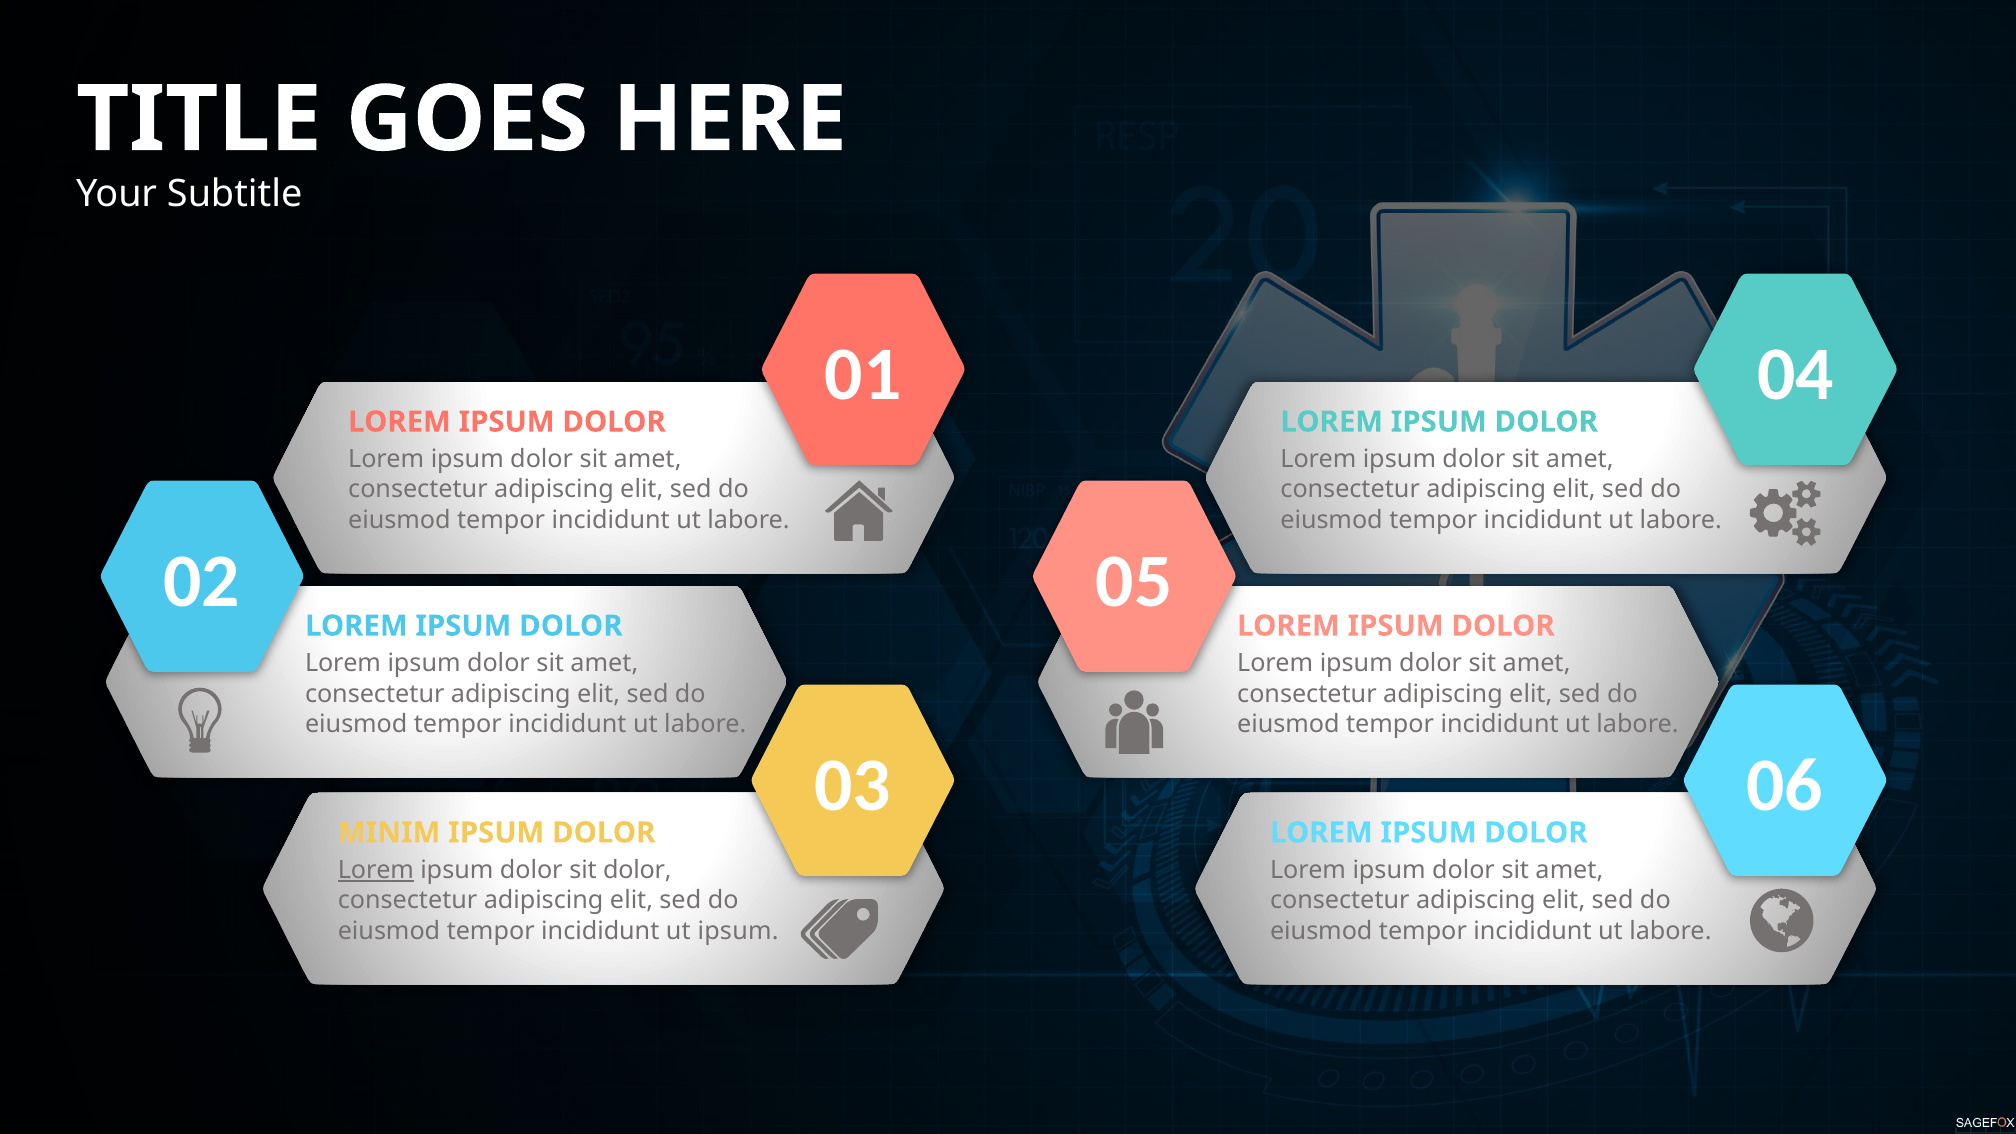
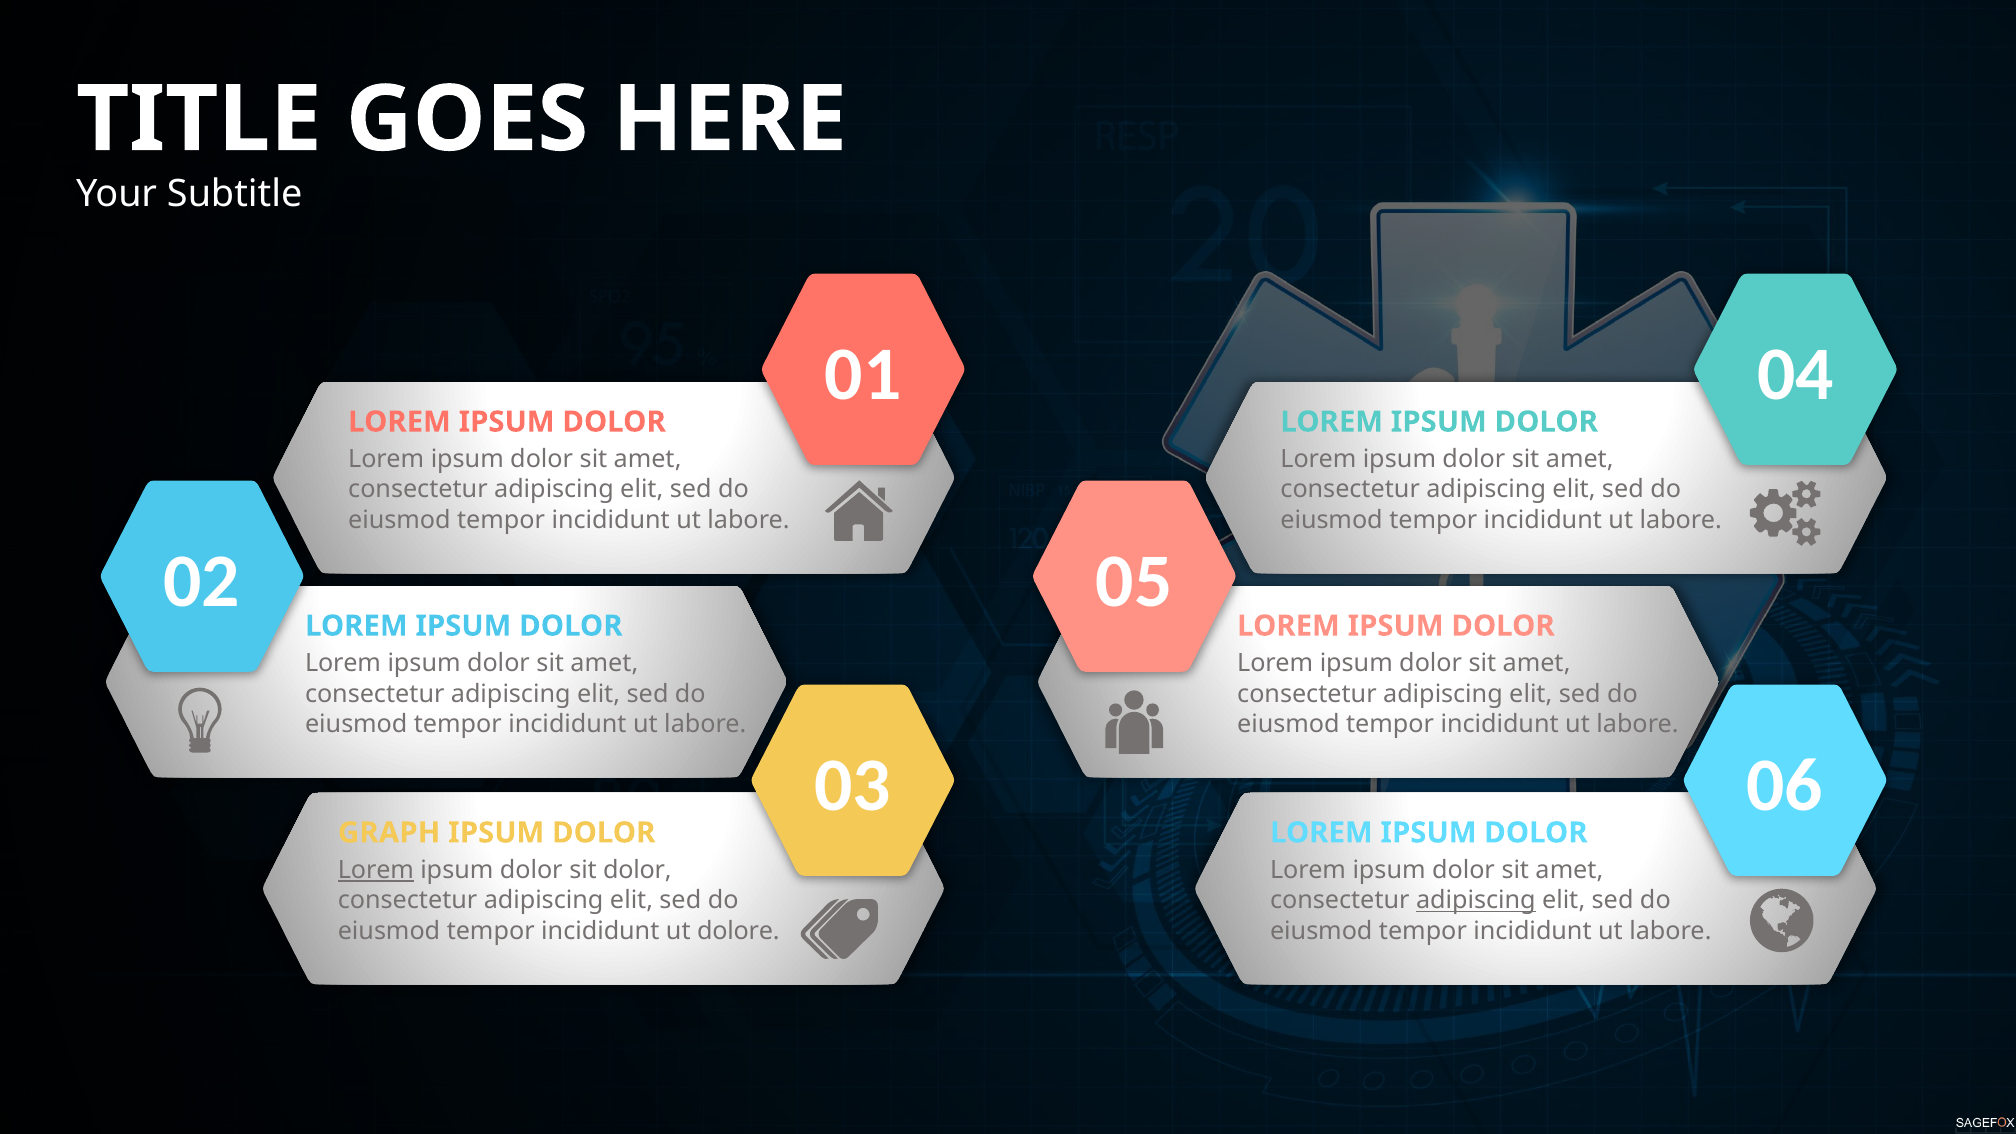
MINIM: MINIM -> GRAPH
adipiscing at (1476, 901) underline: none -> present
ut ipsum: ipsum -> dolore
